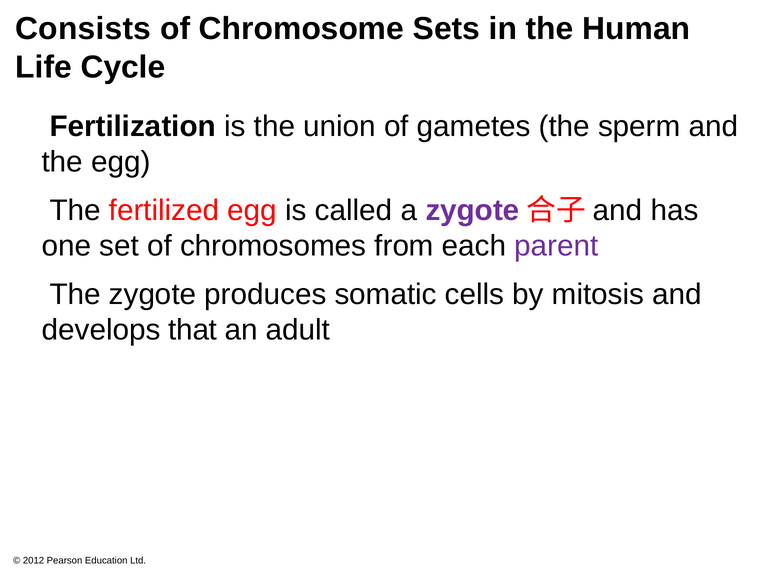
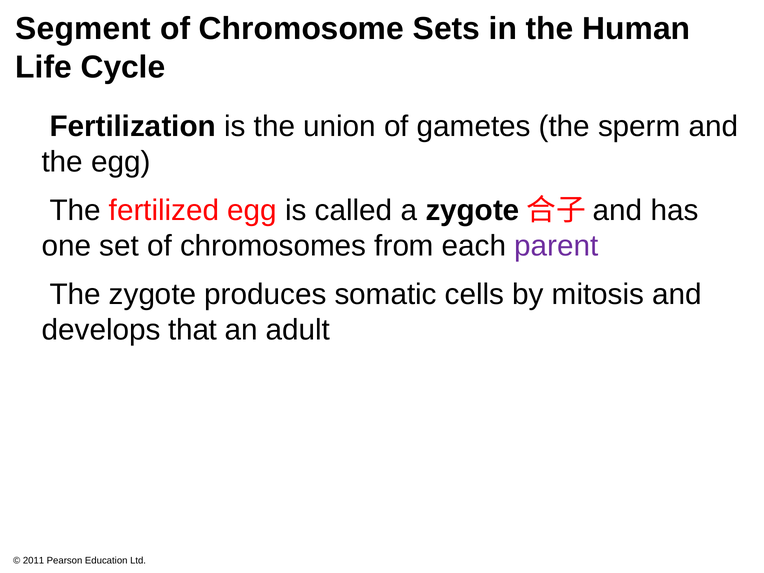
Consists: Consists -> Segment
zygote at (472, 210) colour: purple -> black
2012: 2012 -> 2011
